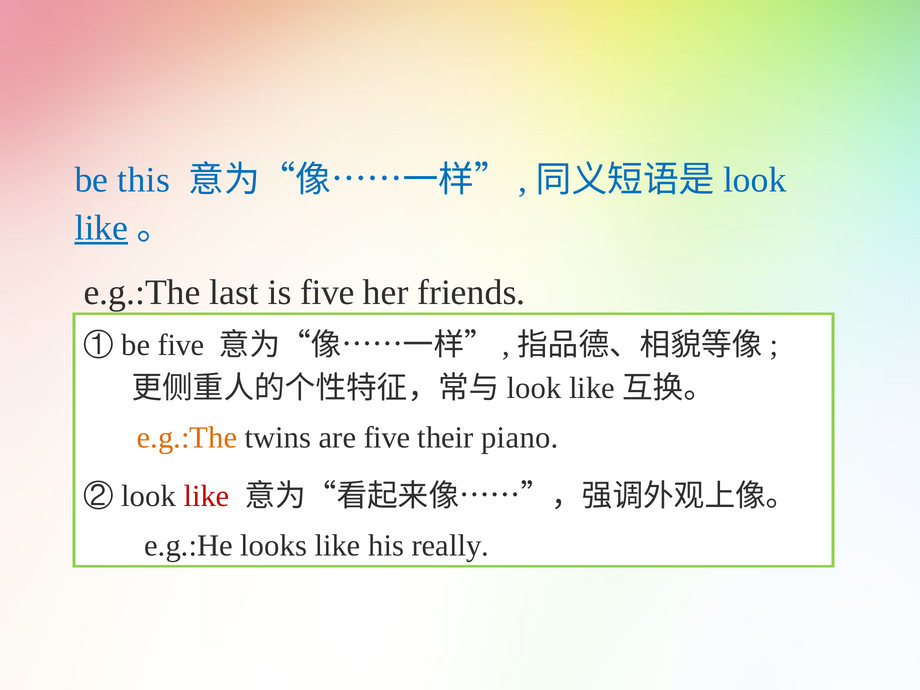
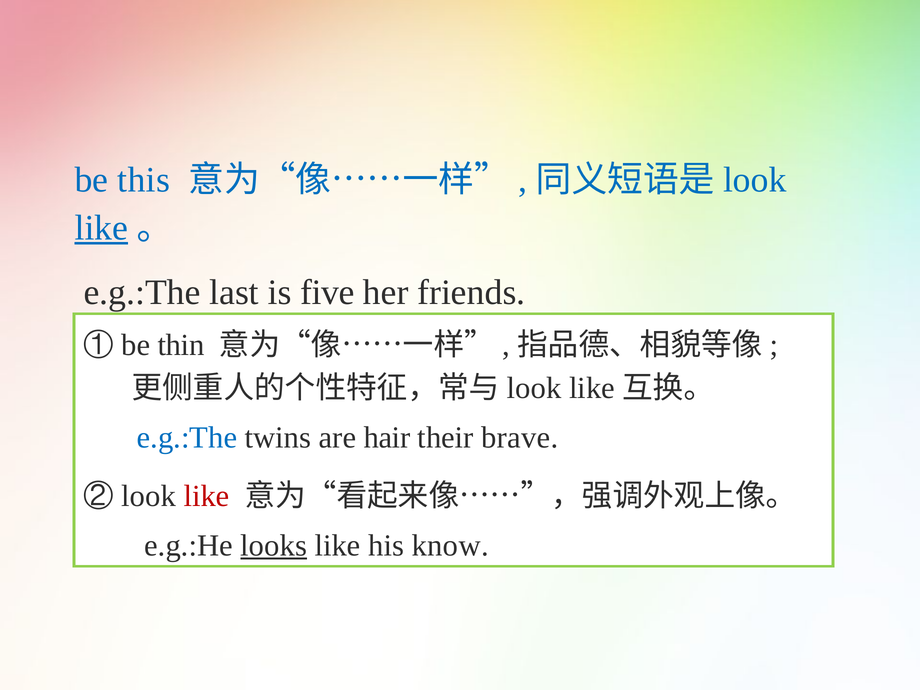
five at (181, 345): five -> thin
e.g.:The at (187, 438) colour: orange -> blue
are five: five -> hair
piano: piano -> brave
looks underline: none -> present
really: really -> know
